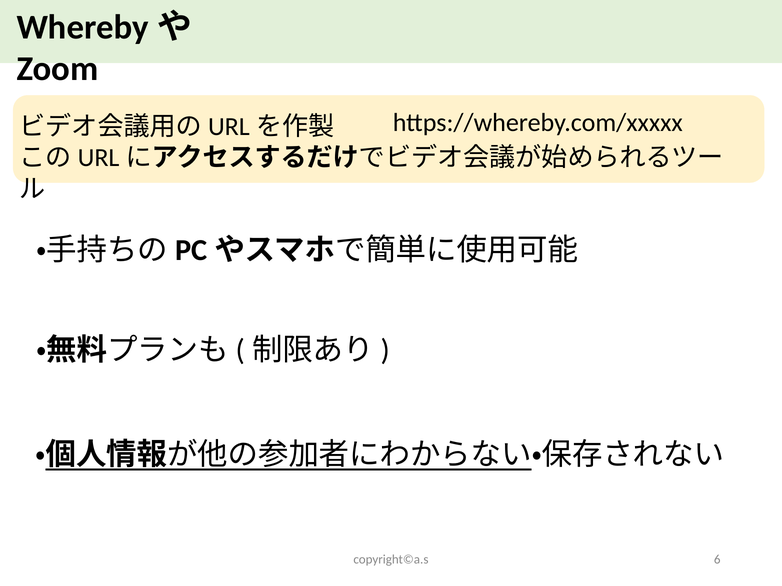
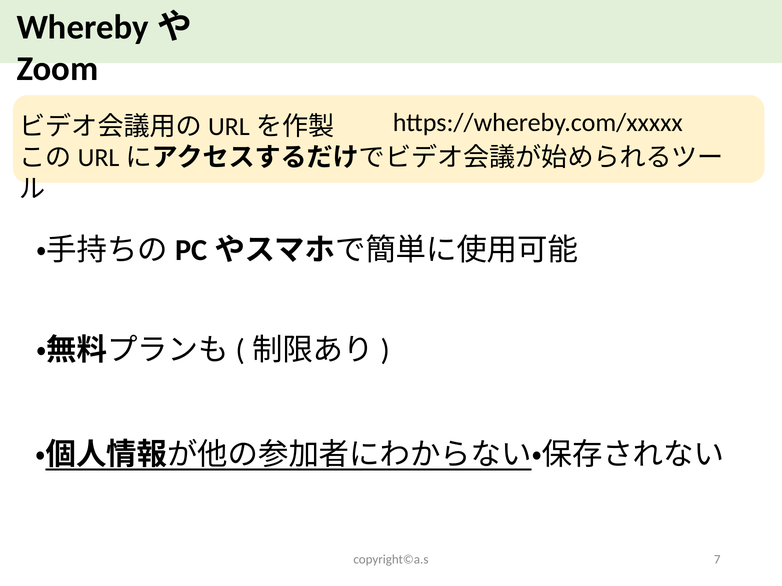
6: 6 -> 7
